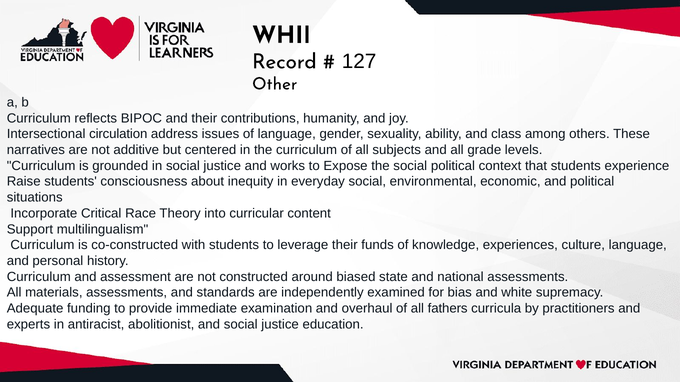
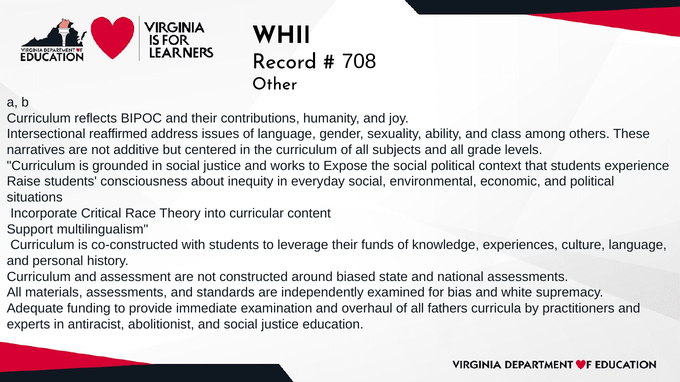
127: 127 -> 708
circulation: circulation -> reaffirmed
